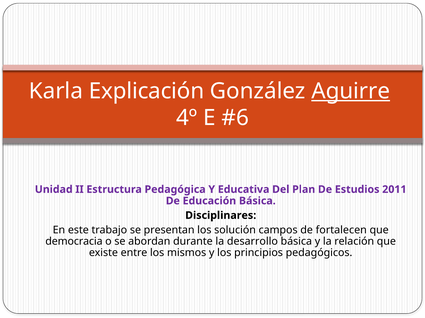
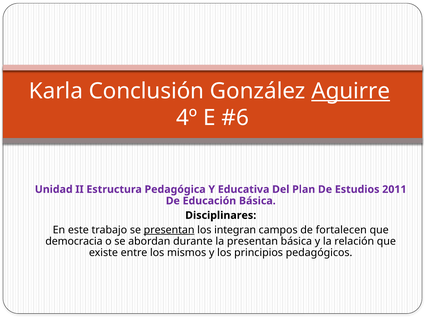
Explicación: Explicación -> Conclusión
presentan at (169, 230) underline: none -> present
solución: solución -> integran
la desarrollo: desarrollo -> presentan
